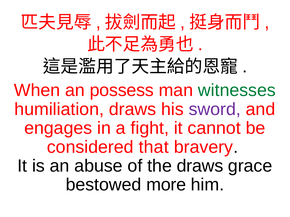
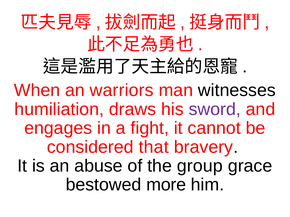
possess: possess -> warriors
witnesses colour: green -> black
the draws: draws -> group
